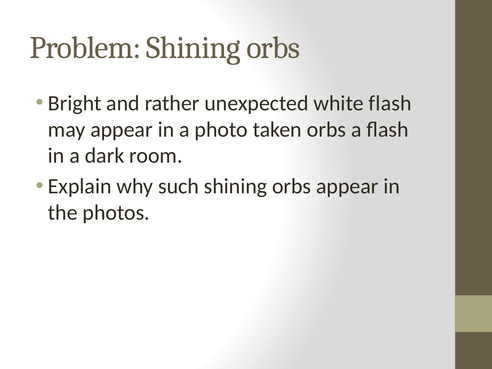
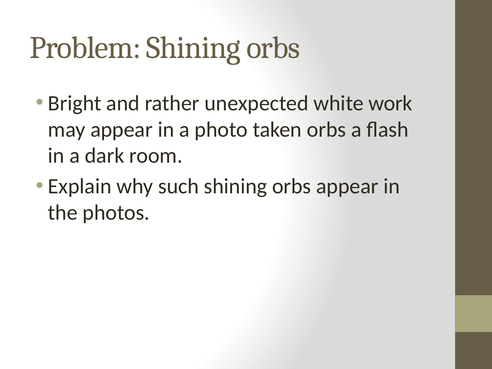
white flash: flash -> work
